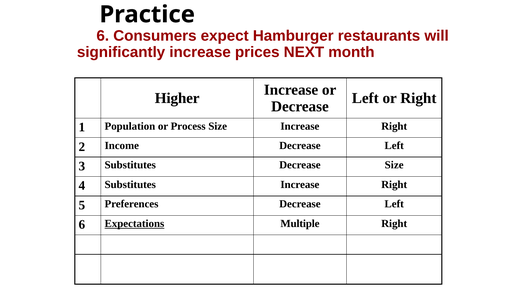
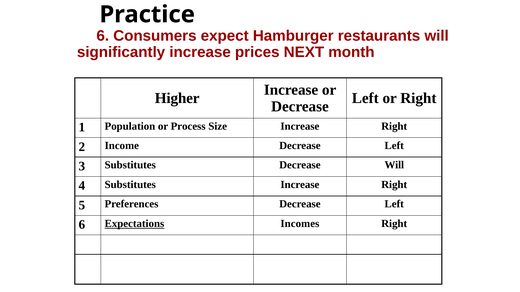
Decrease Size: Size -> Will
Multiple: Multiple -> Incomes
